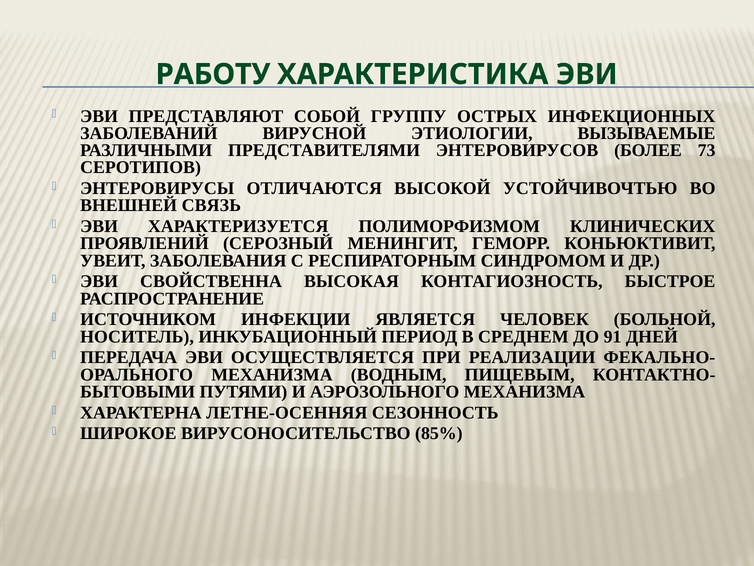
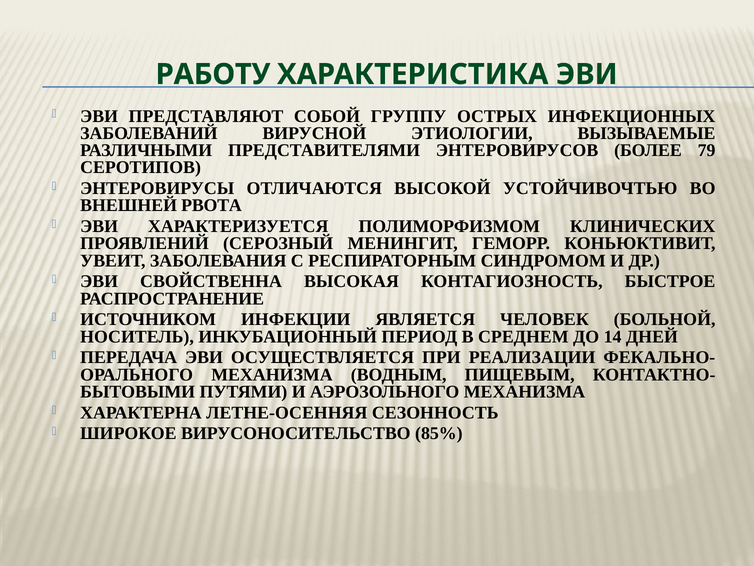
73: 73 -> 79
СВЯЗЬ: СВЯЗЬ -> РВОТА
91: 91 -> 14
